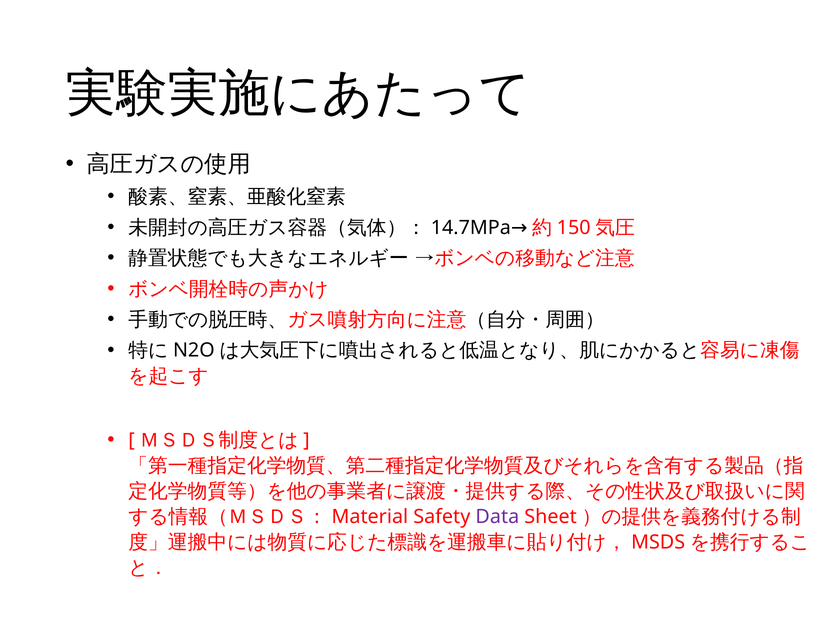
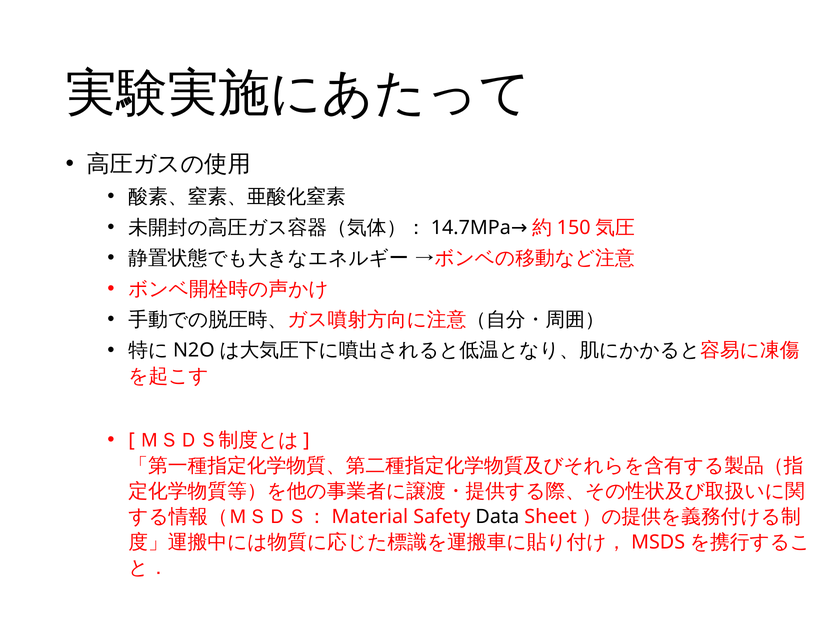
Data colour: purple -> black
